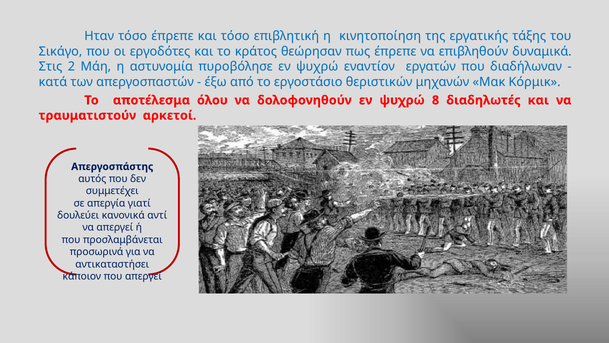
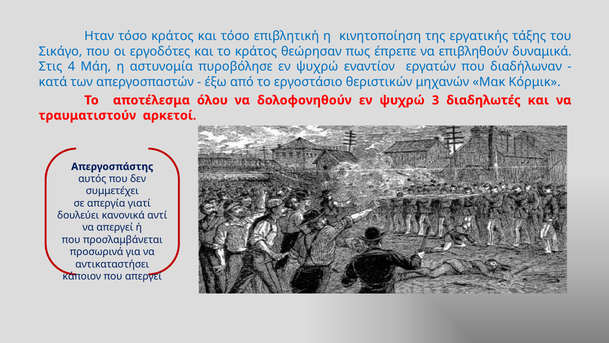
τόσο έπρεπε: έπρεπε -> κράτος
2: 2 -> 4
8: 8 -> 3
